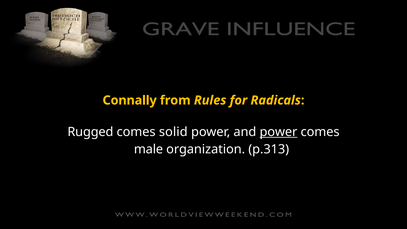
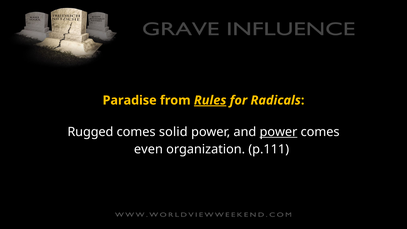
Connally: Connally -> Paradise
Rules underline: none -> present
male: male -> even
p.313: p.313 -> p.111
